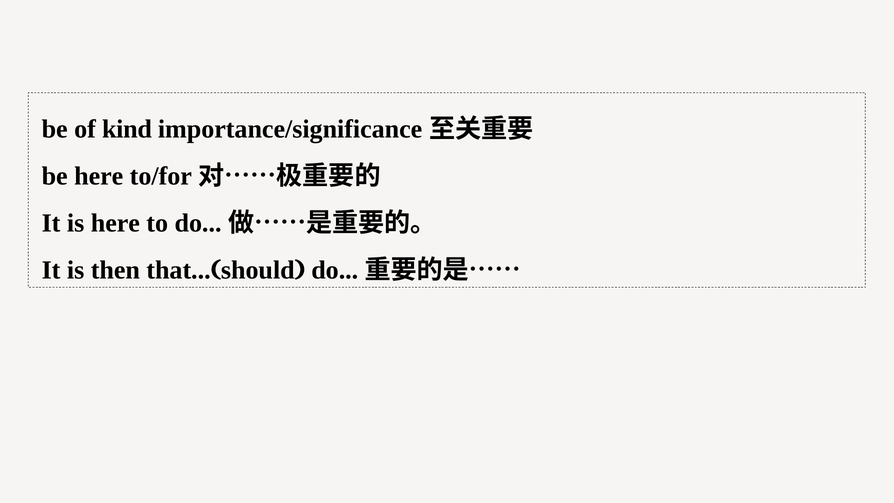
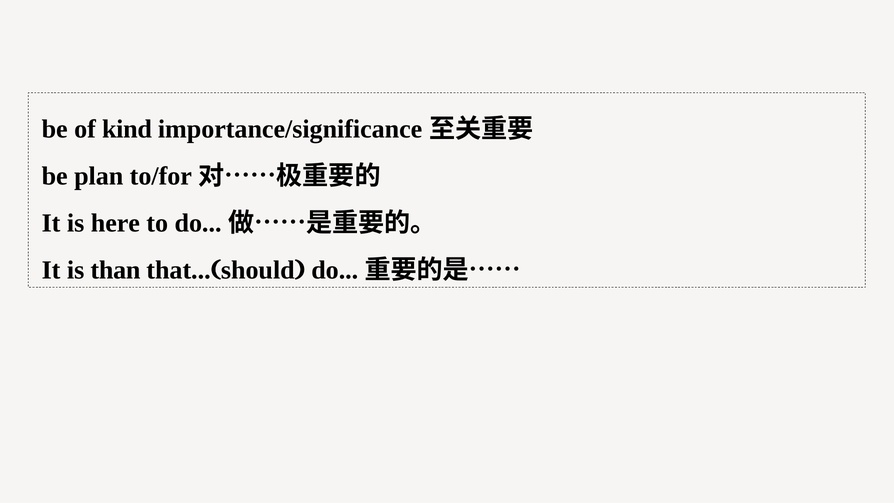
be here: here -> plan
then: then -> than
